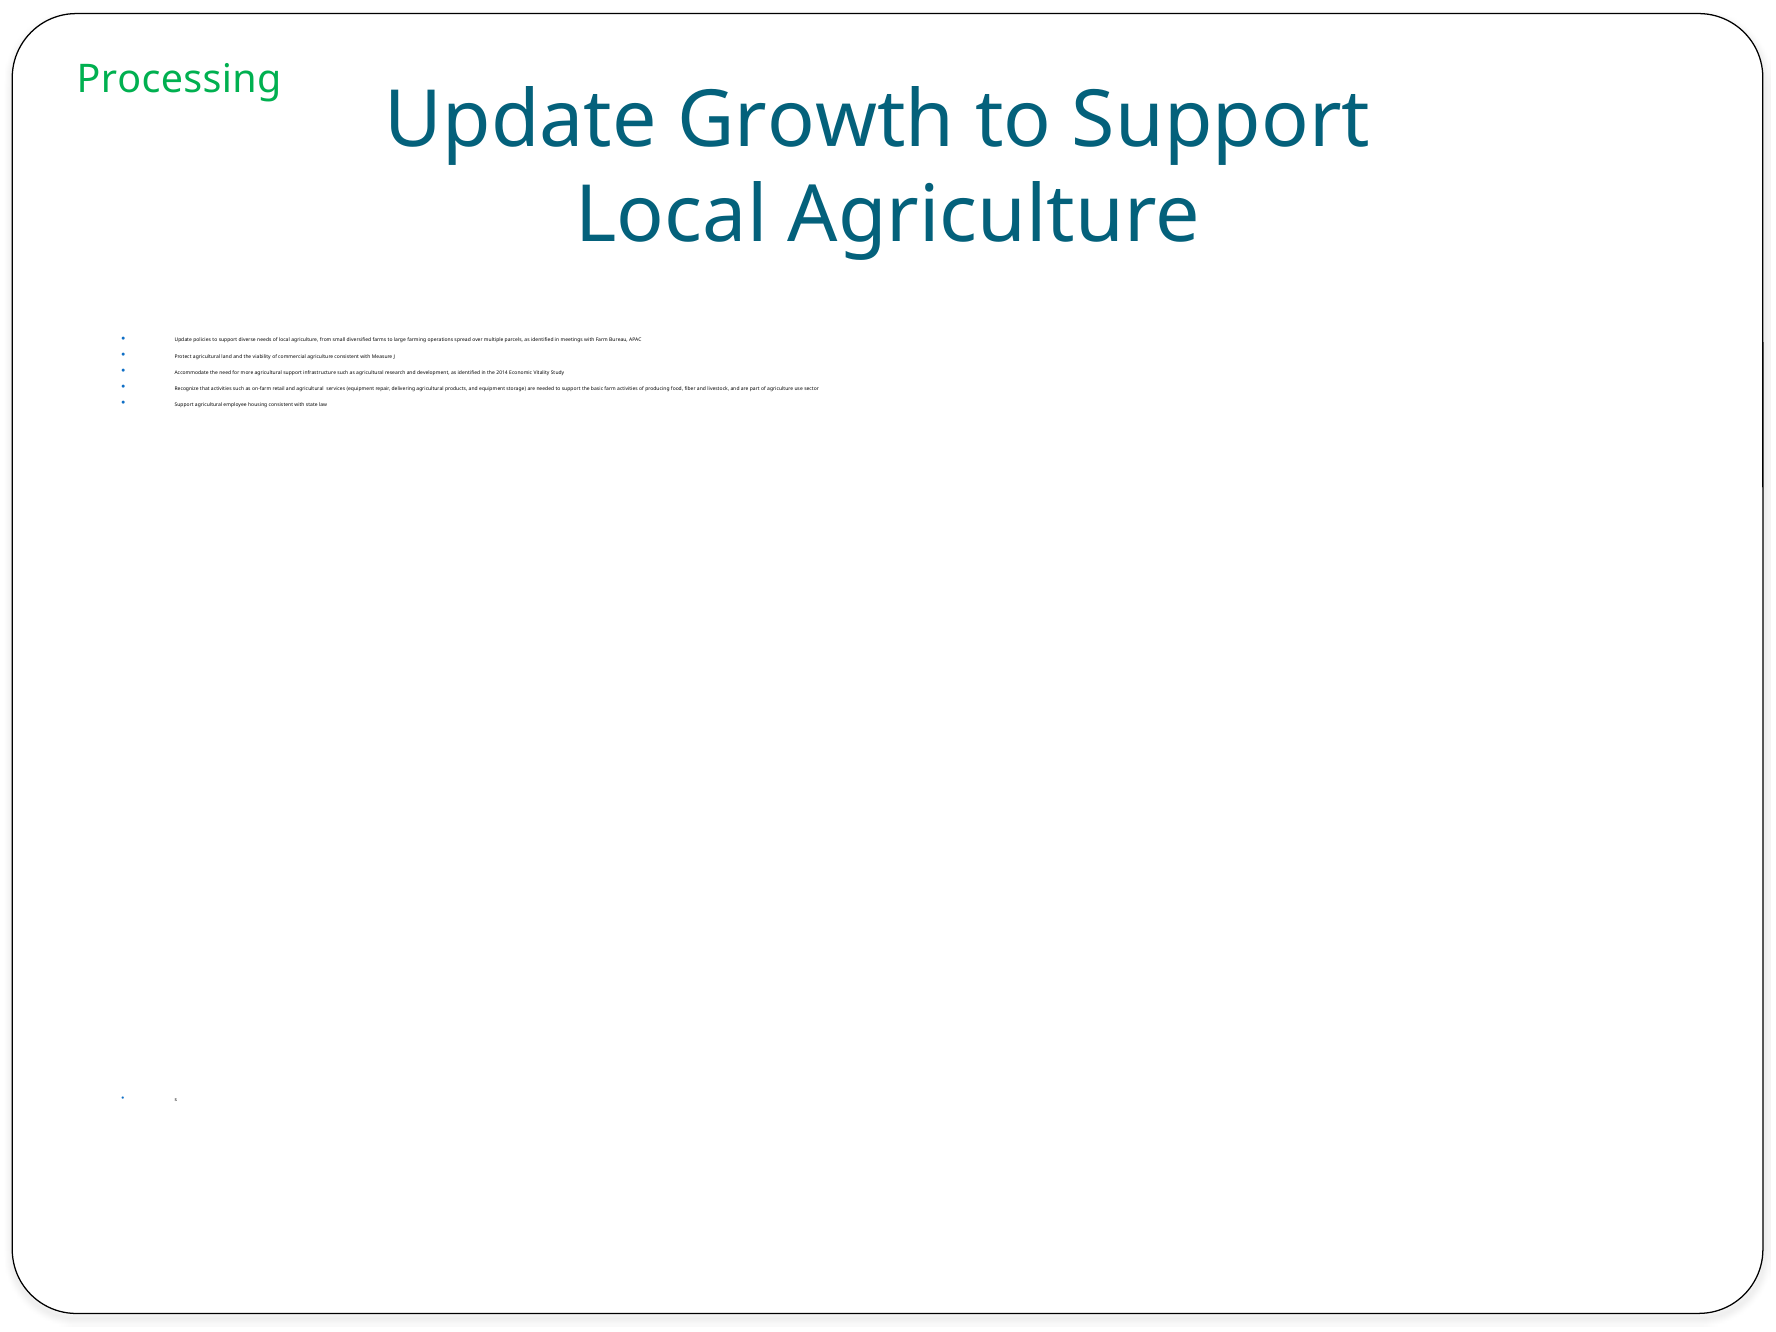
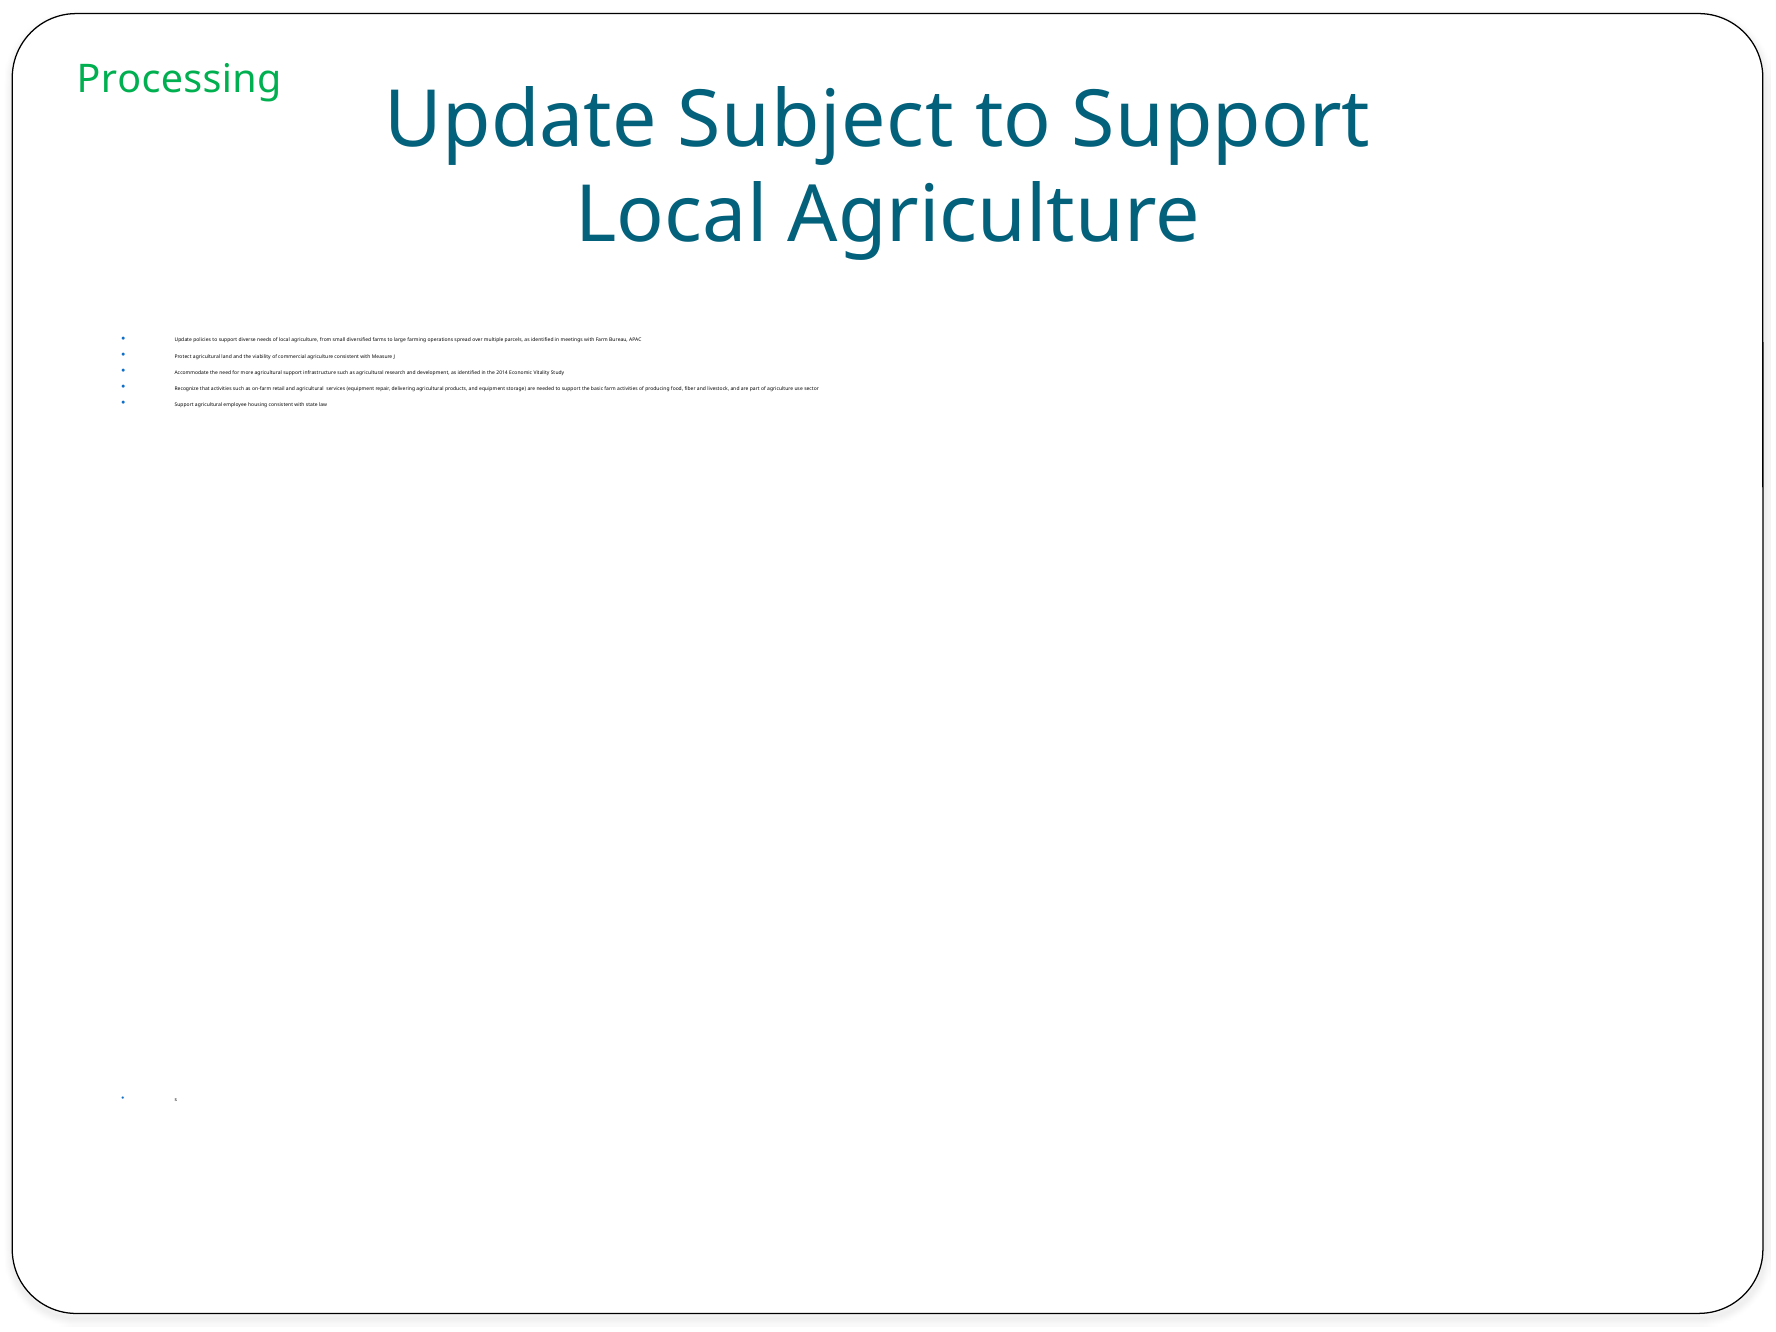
Growth: Growth -> Subject
